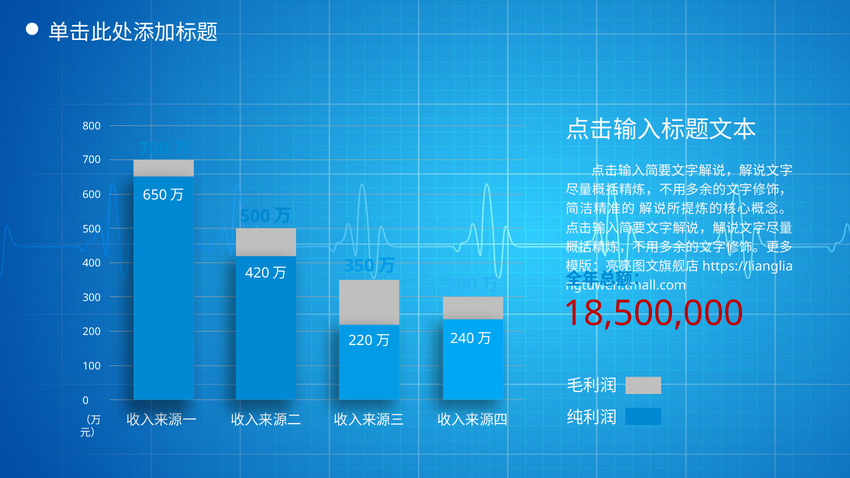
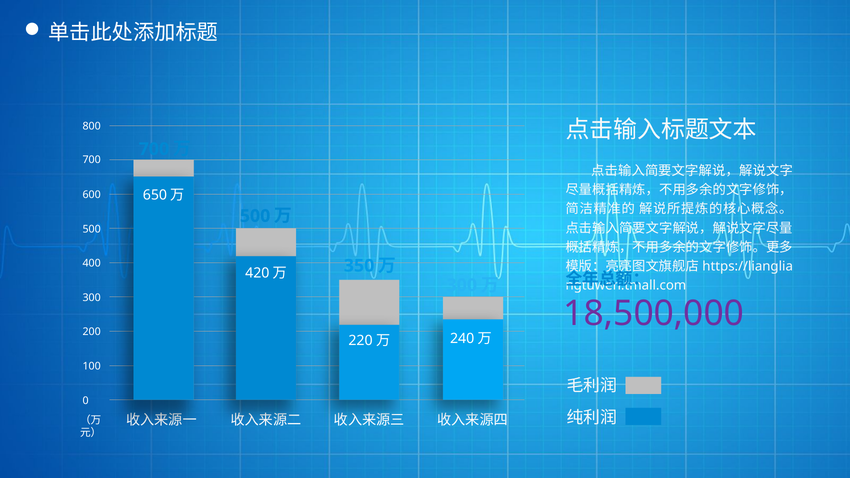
18,500,000 colour: red -> purple
